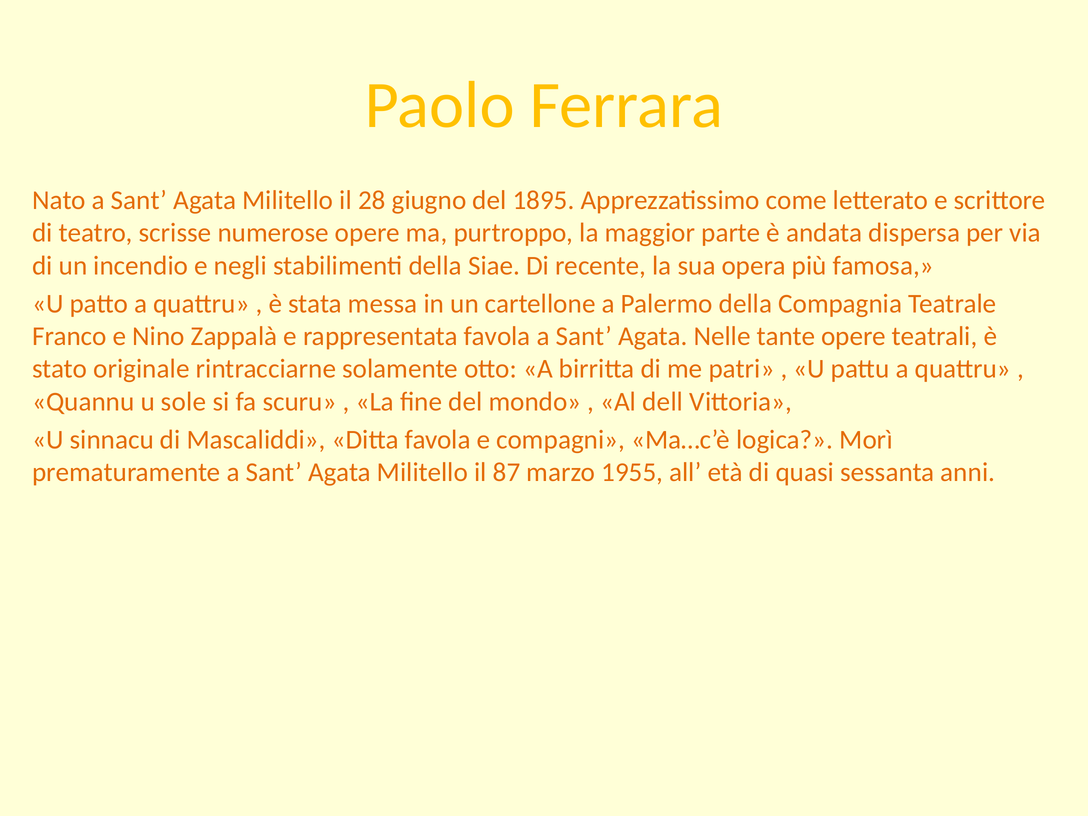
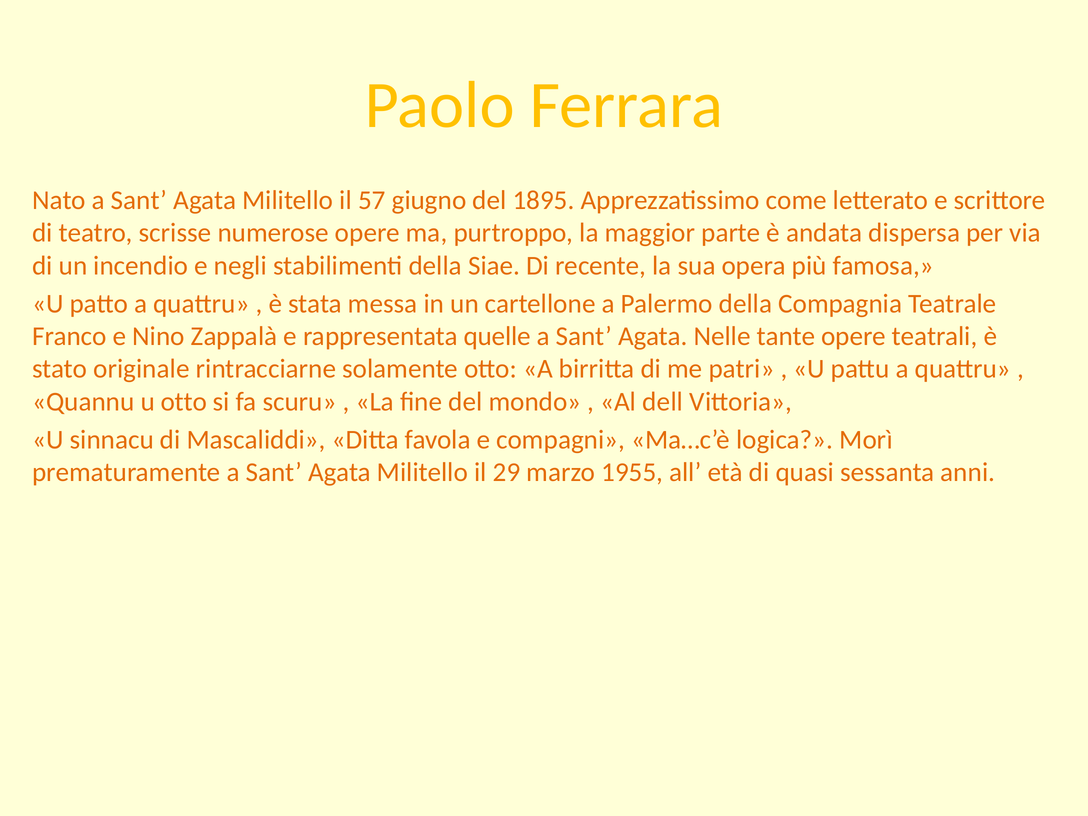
28: 28 -> 57
rappresentata favola: favola -> quelle
u sole: sole -> otto
87: 87 -> 29
